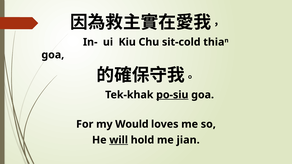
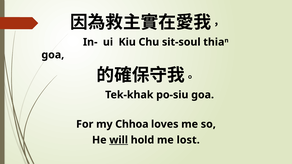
sit-cold: sit-cold -> sit-soul
po-siu underline: present -> none
Would: Would -> Chhoa
jian: jian -> lost
